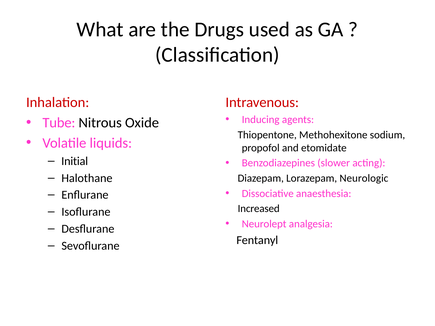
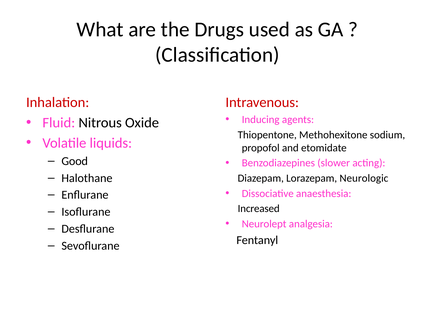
Tube: Tube -> Fluid
Initial: Initial -> Good
